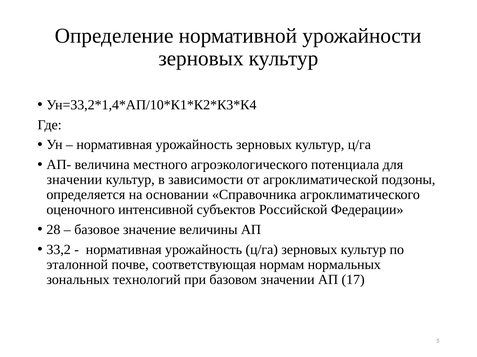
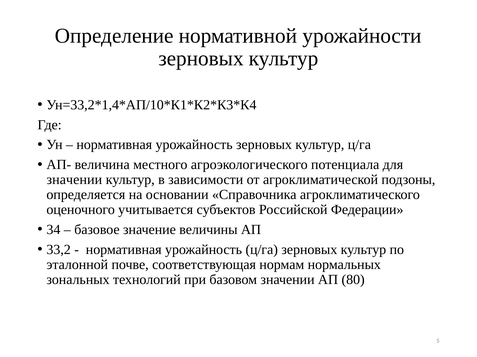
интенсивной: интенсивной -> учитывается
28: 28 -> 34
17: 17 -> 80
